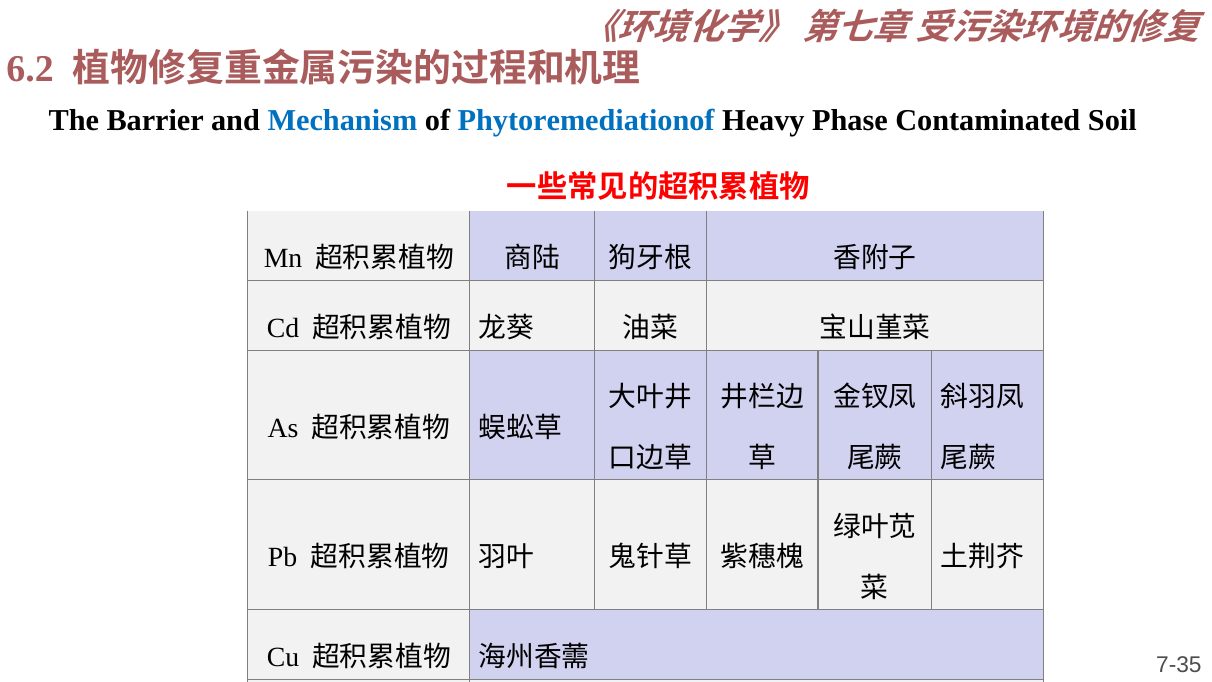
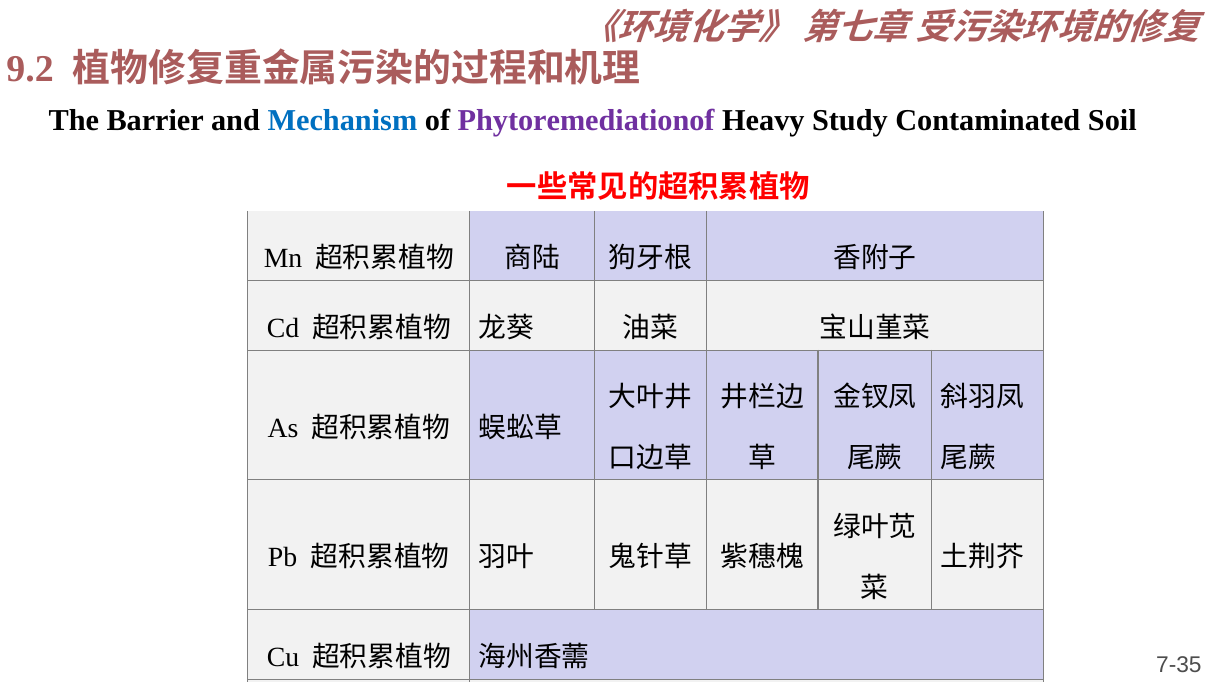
6.2: 6.2 -> 9.2
Phytoremediationof colour: blue -> purple
Phase: Phase -> Study
